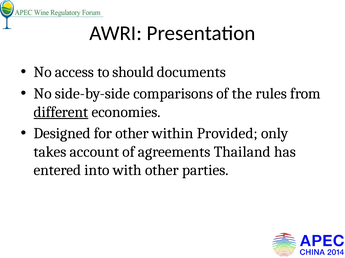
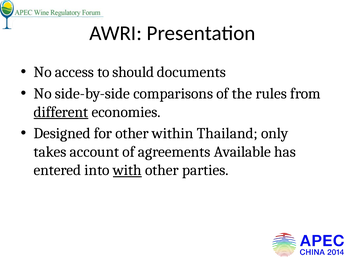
Provided: Provided -> Thailand
Thailand: Thailand -> Available
with underline: none -> present
